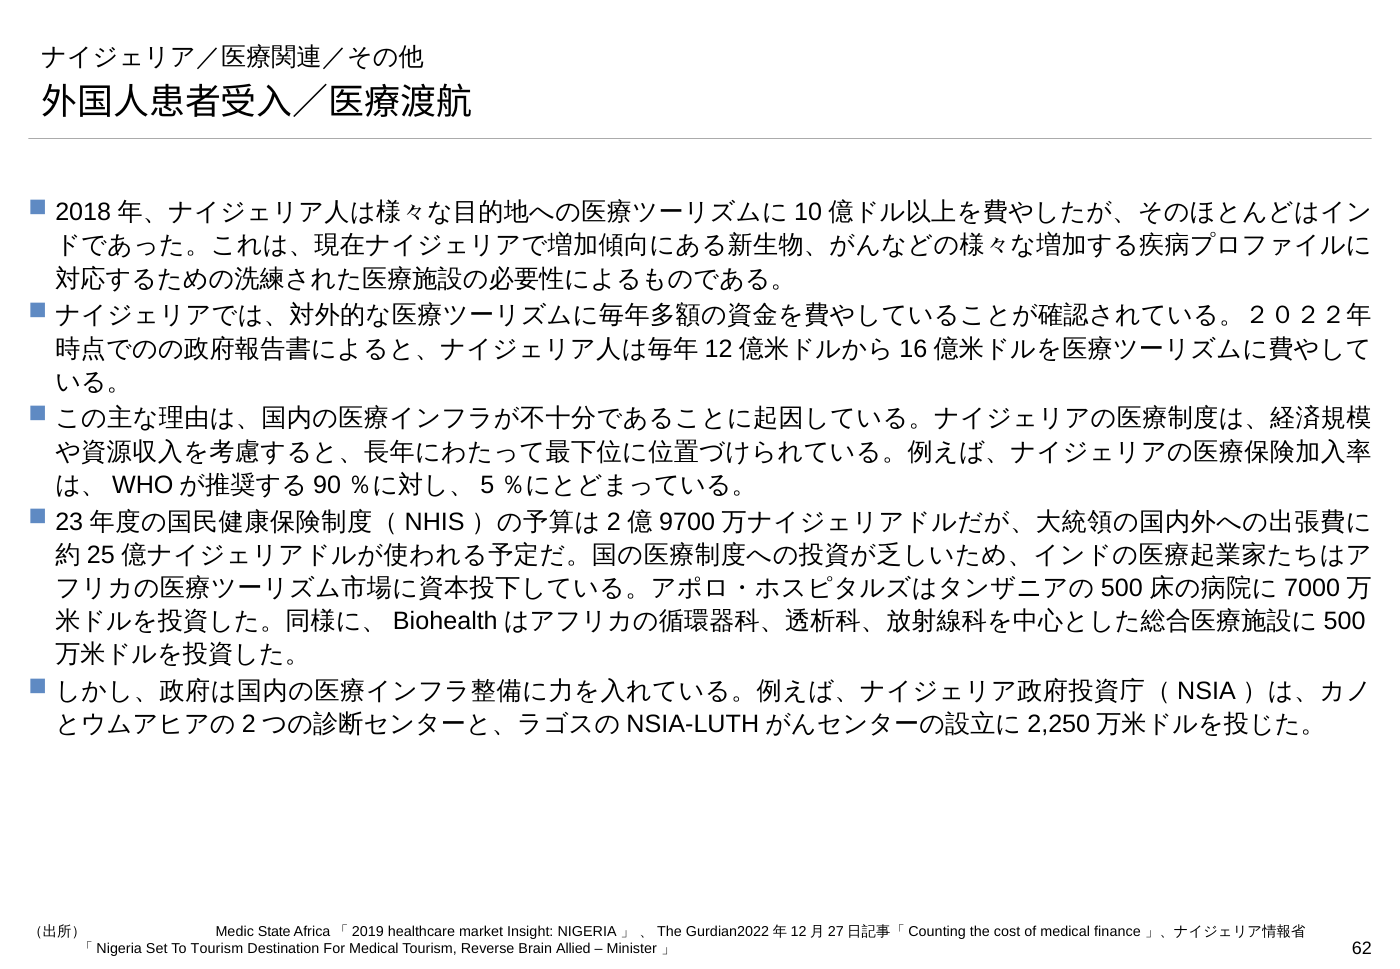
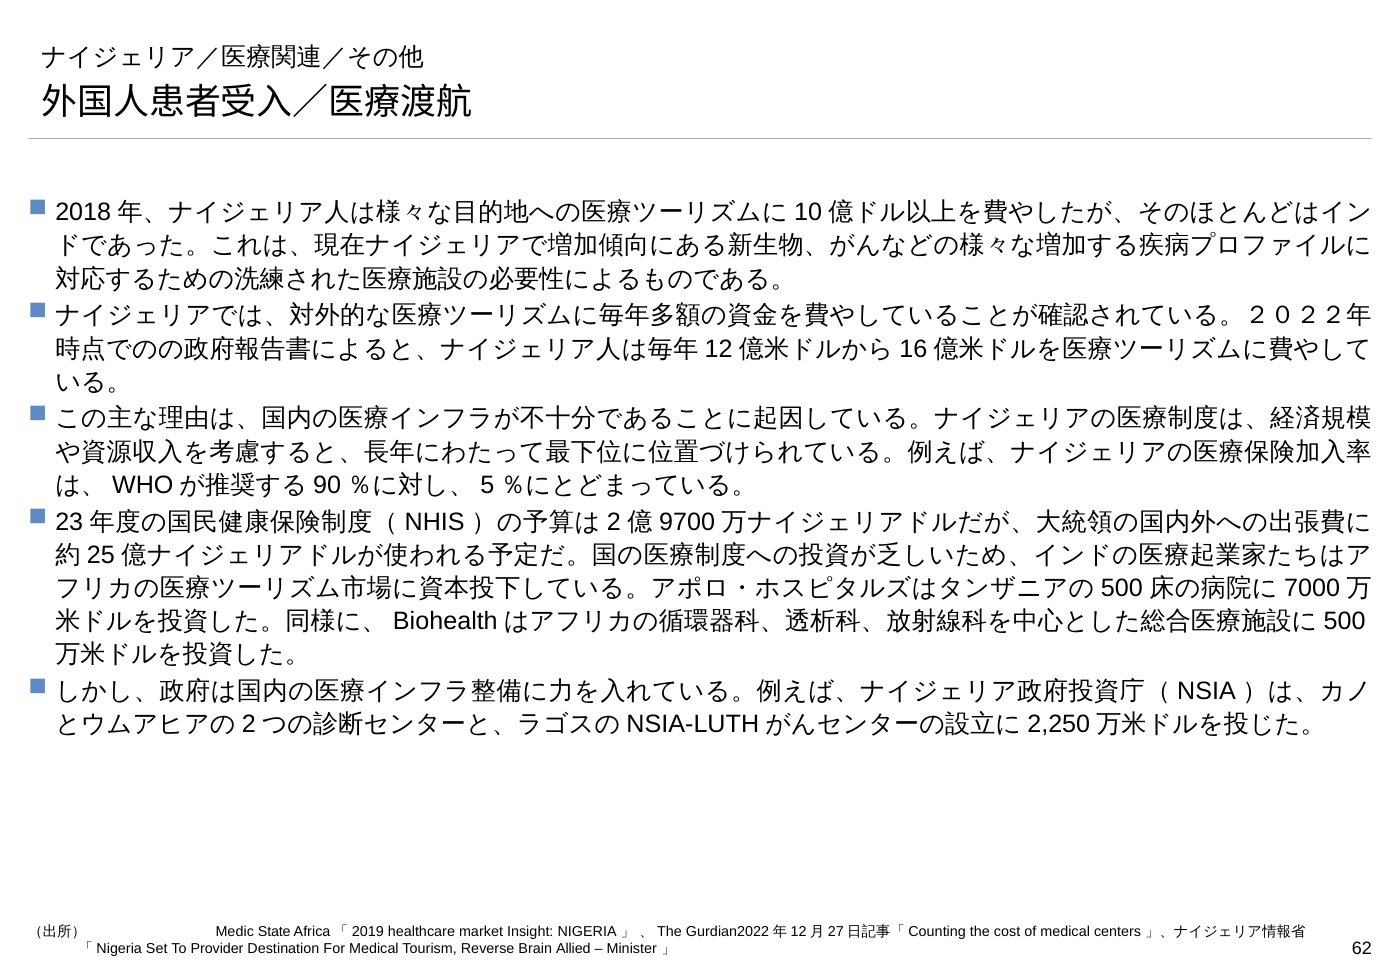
finance: finance -> centers
To Tourism: Tourism -> Provider
